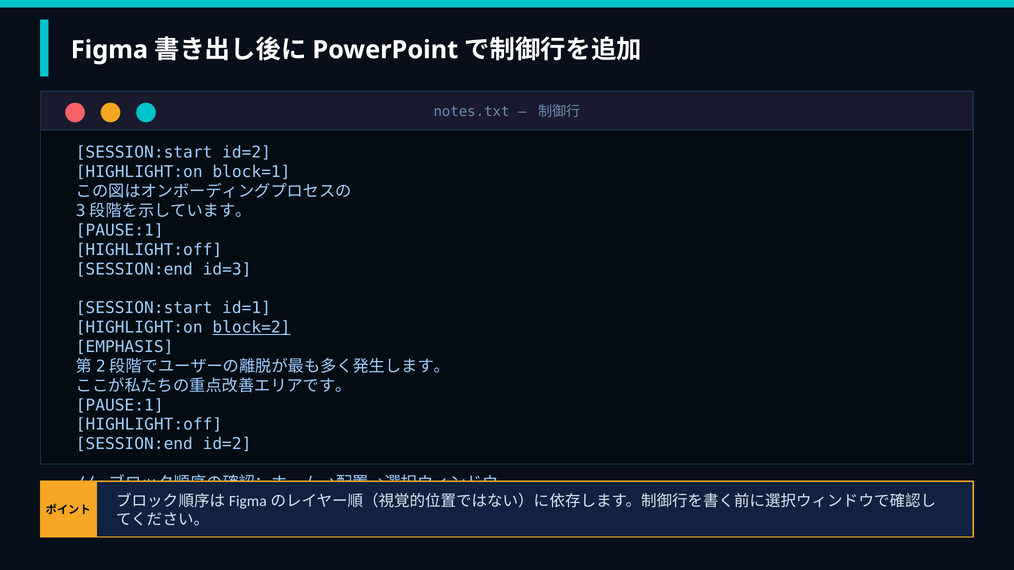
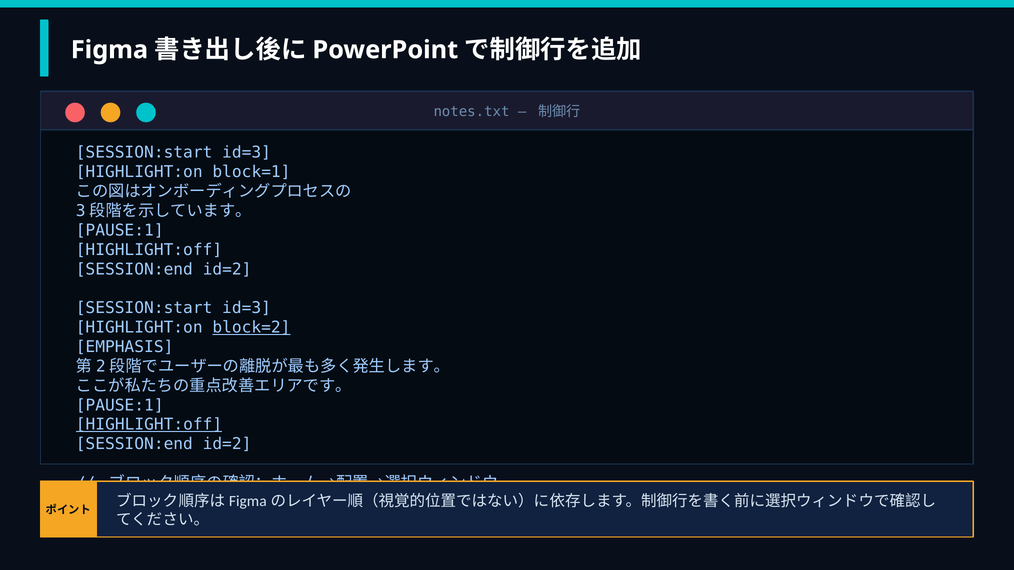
id=2 at (247, 153): id=2 -> id=3
id=3 at (227, 269): id=3 -> id=2
id=1 at (247, 308): id=1 -> id=3
HIGHLIGHT:off at (149, 425) underline: none -> present
